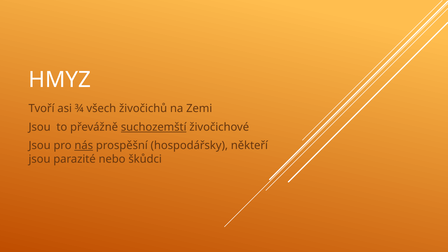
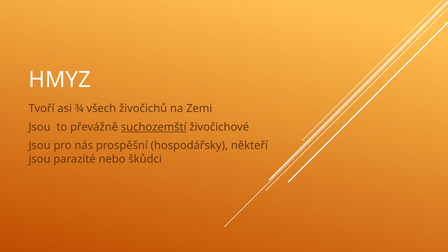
nás underline: present -> none
